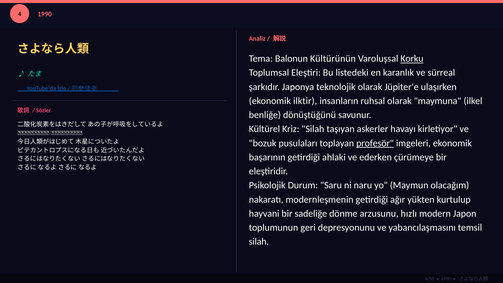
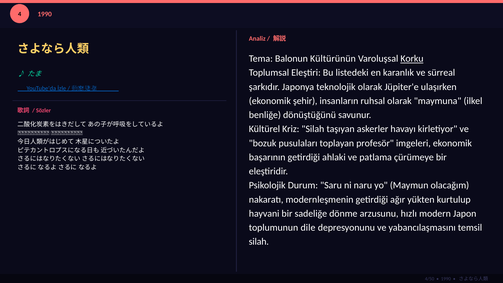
ilktir: ilktir -> şehir
profesör underline: present -> none
ederken: ederken -> patlama
geri: geri -> dile
